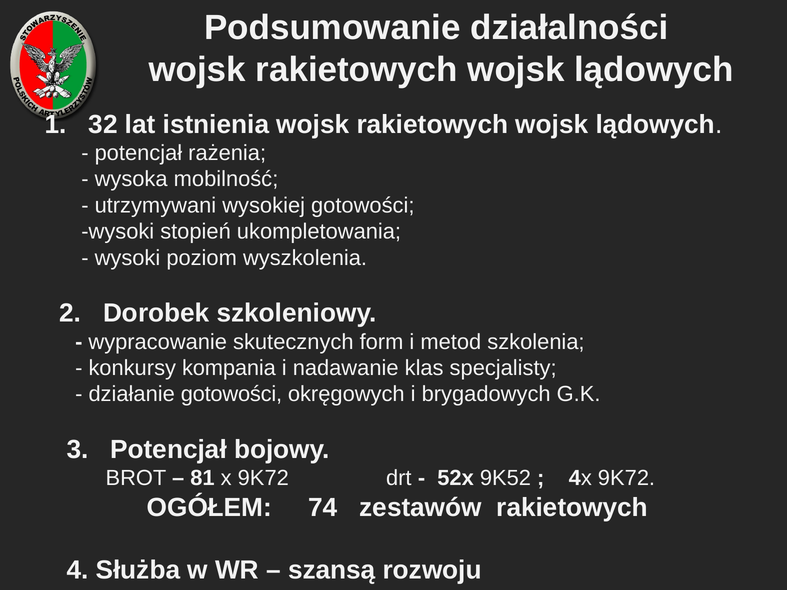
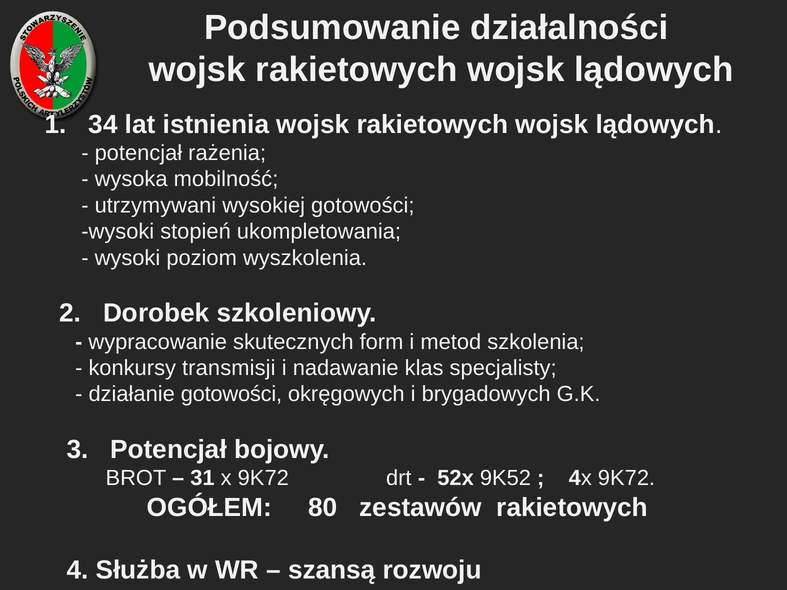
32: 32 -> 34
kompania: kompania -> transmisji
81: 81 -> 31
74: 74 -> 80
